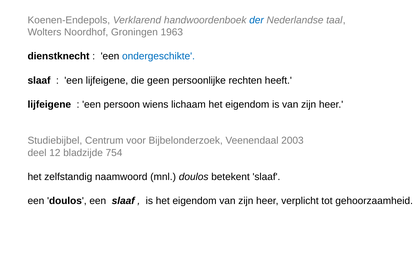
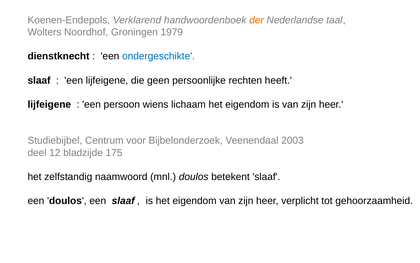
der colour: blue -> orange
1963: 1963 -> 1979
754: 754 -> 175
